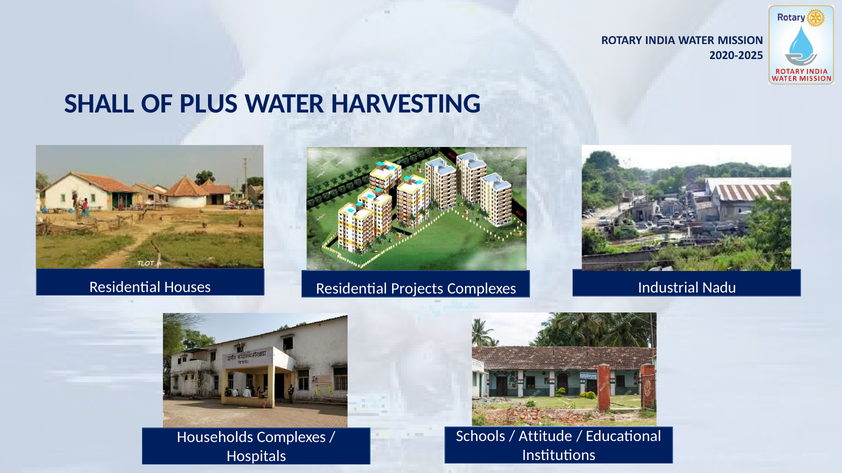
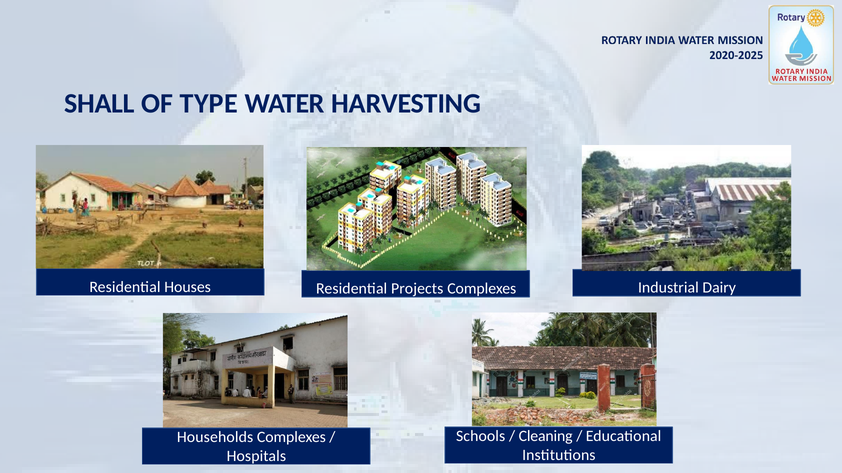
PLUS: PLUS -> TYPE
Nadu: Nadu -> Dairy
Attitude: Attitude -> Cleaning
